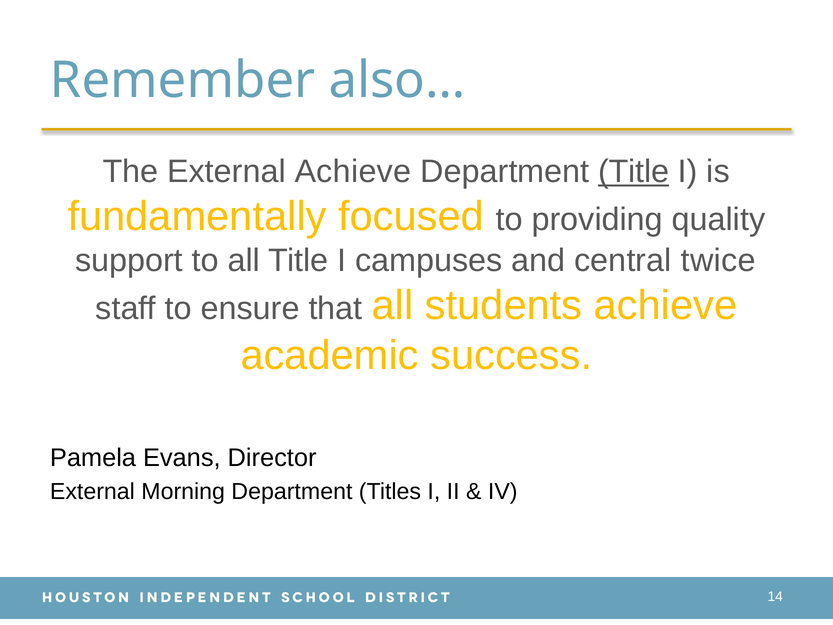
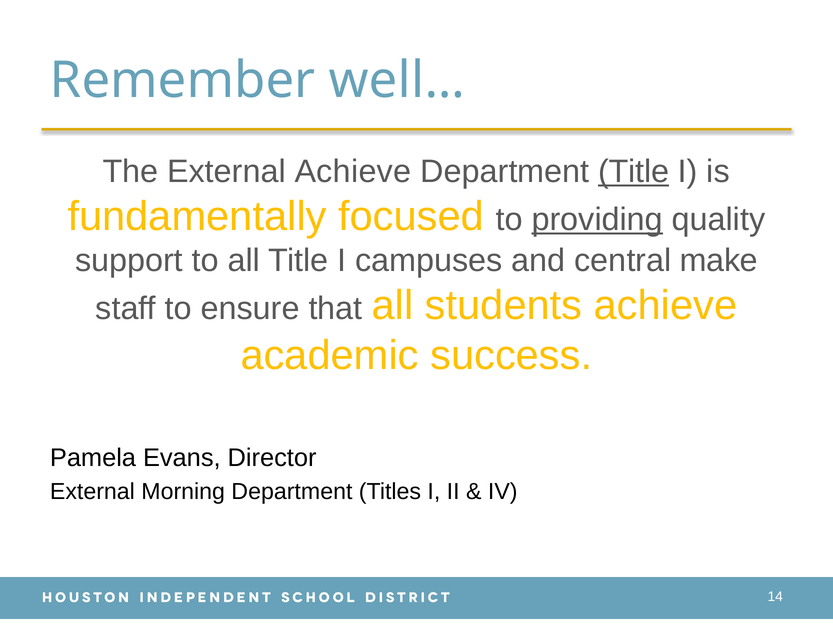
also…: also… -> well…
providing underline: none -> present
twice: twice -> make
